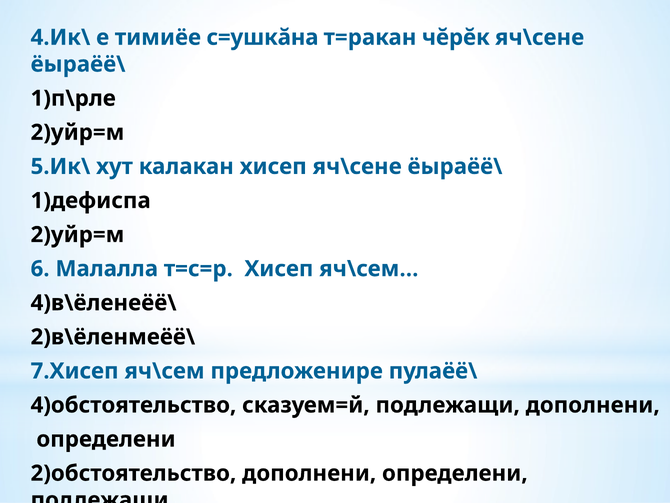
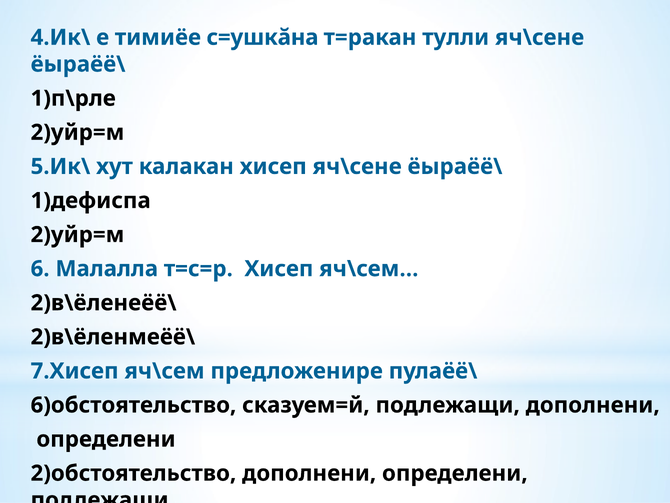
чĕрĕк: чĕрĕк -> тулли
4)в\ёленеёё\: 4)в\ёленеёё\ -> 2)в\ёленеёё\
4)обстоятельство: 4)обстоятельство -> 6)обстоятельство
